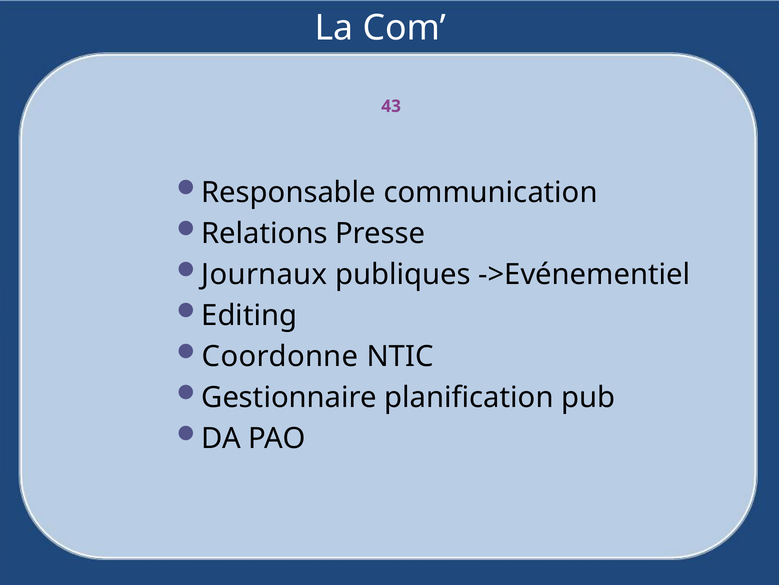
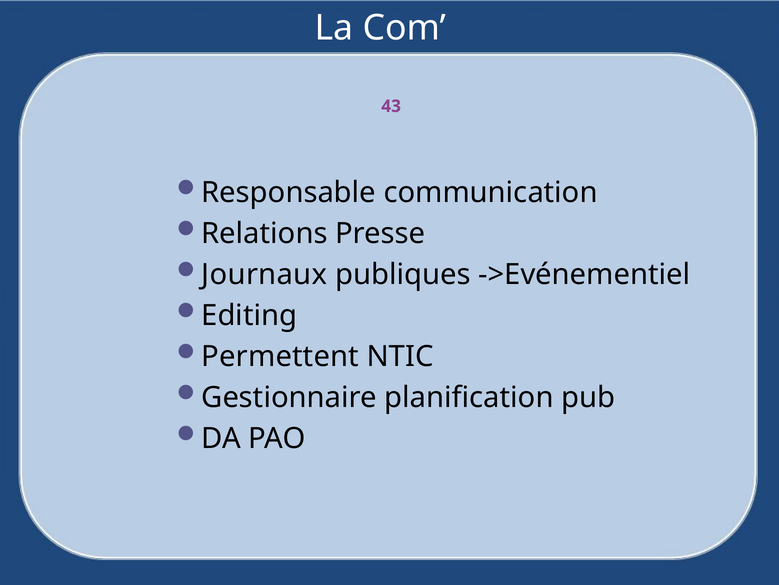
Coordonne: Coordonne -> Permettent
